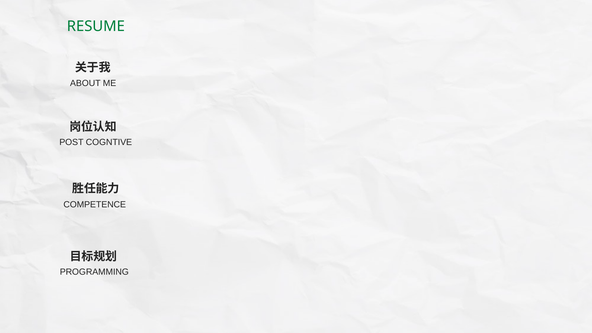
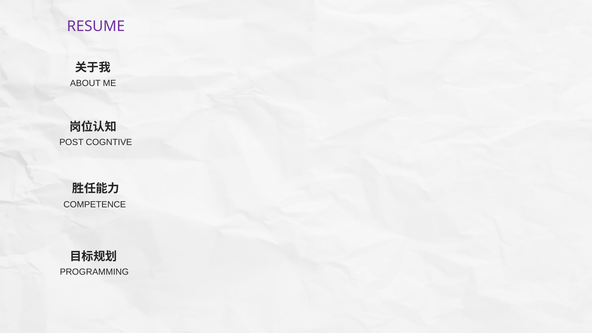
RESUME colour: green -> purple
